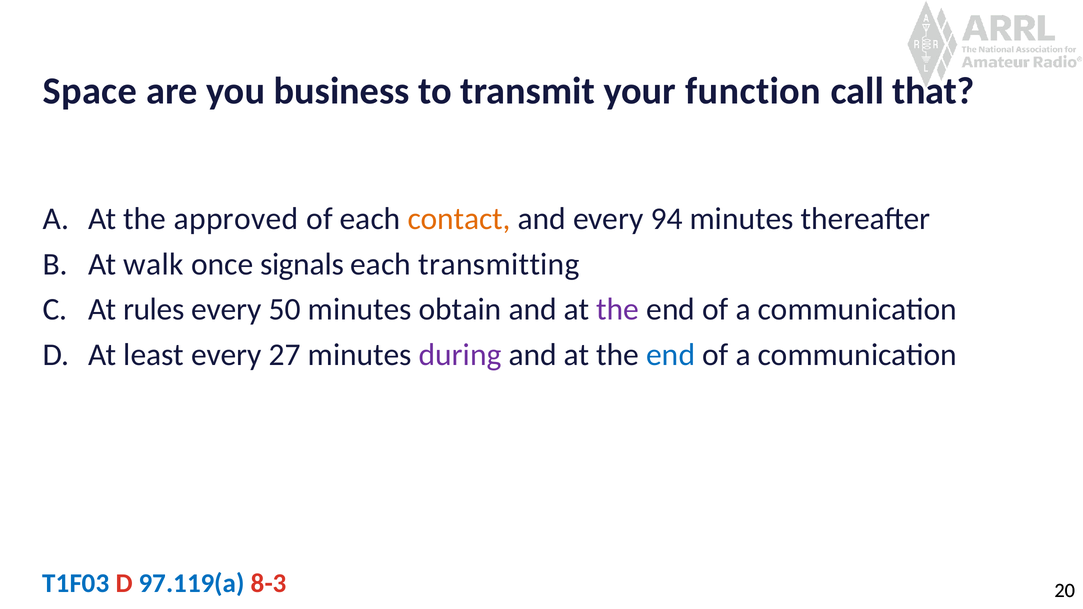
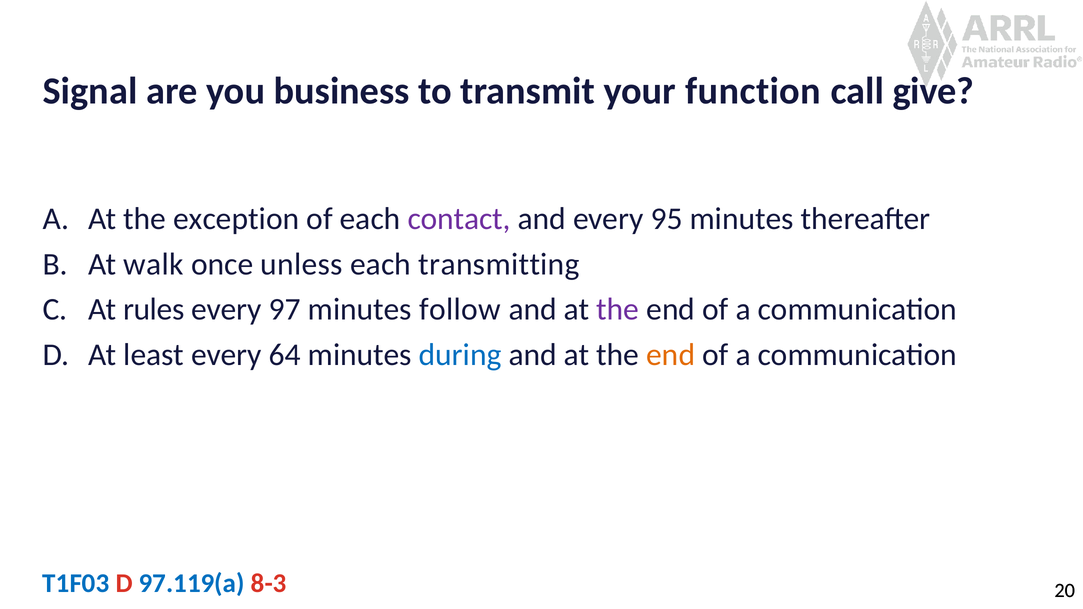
Space: Space -> Signal
that: that -> give
approved: approved -> exception
contact colour: orange -> purple
94: 94 -> 95
signals: signals -> unless
50: 50 -> 97
obtain: obtain -> follow
27: 27 -> 64
during colour: purple -> blue
end at (671, 355) colour: blue -> orange
